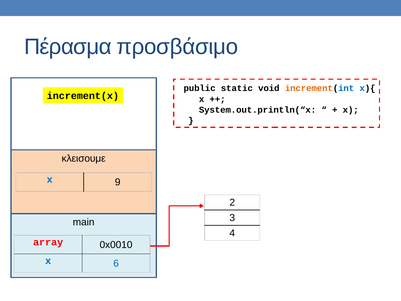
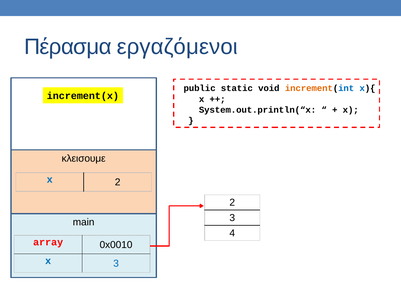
προσβάσιμο: προσβάσιμο -> εργαζόμενοι
x 9: 9 -> 2
x 6: 6 -> 3
